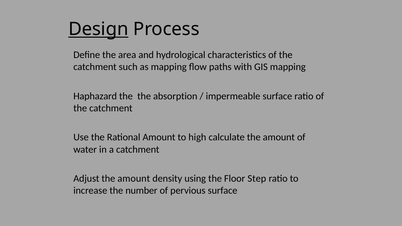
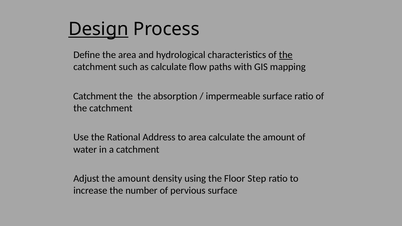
the at (286, 55) underline: none -> present
as mapping: mapping -> calculate
Haphazard at (95, 96): Haphazard -> Catchment
Rational Amount: Amount -> Address
to high: high -> area
